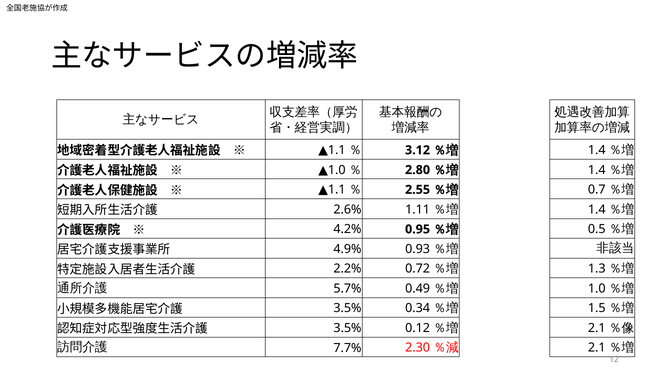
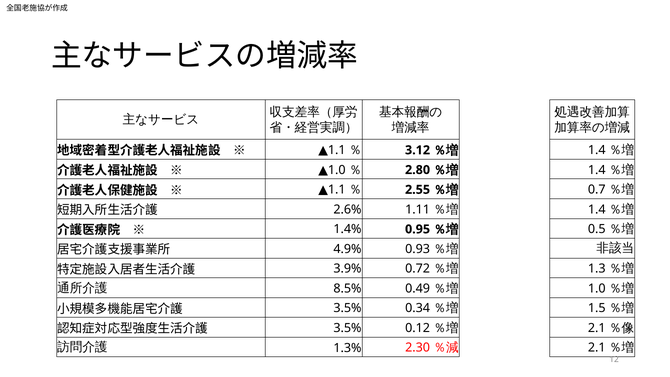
4.2%: 4.2% -> 1.4%
2.2%: 2.2% -> 3.9%
5.7%: 5.7% -> 8.5%
7.7%: 7.7% -> 1.3%
